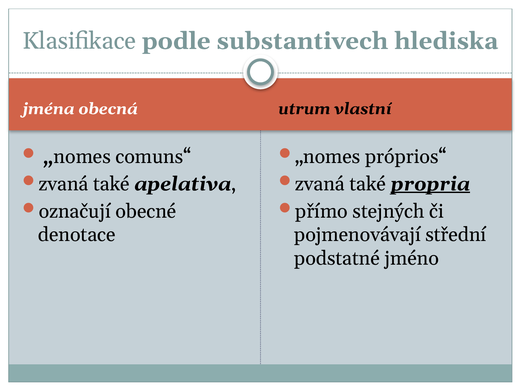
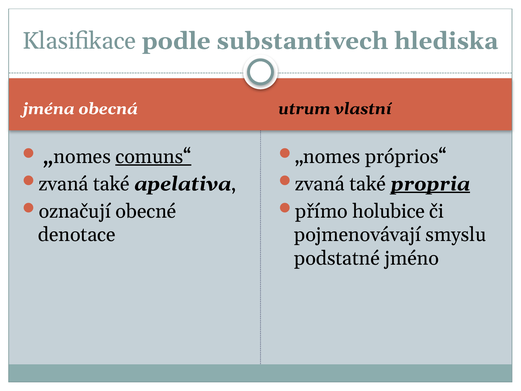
comuns“ underline: none -> present
stejných: stejných -> holubice
střední: střední -> smyslu
